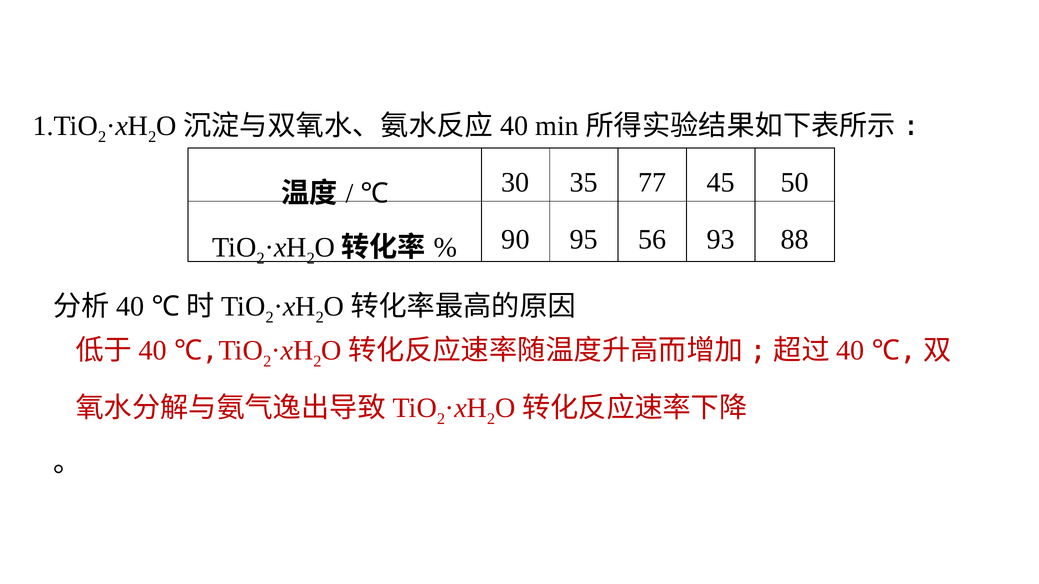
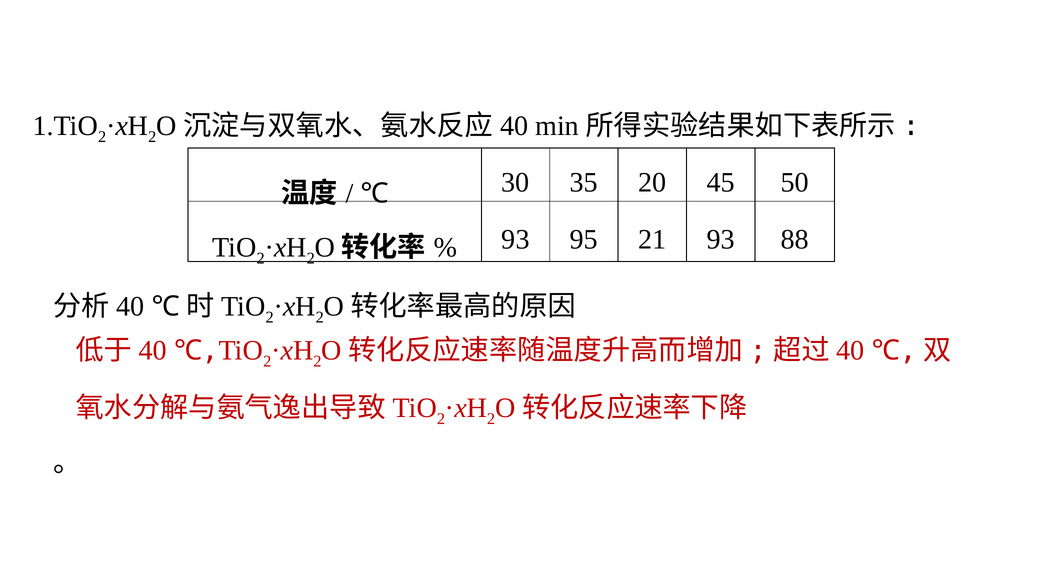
77: 77 -> 20
90 at (516, 239): 90 -> 93
56: 56 -> 21
